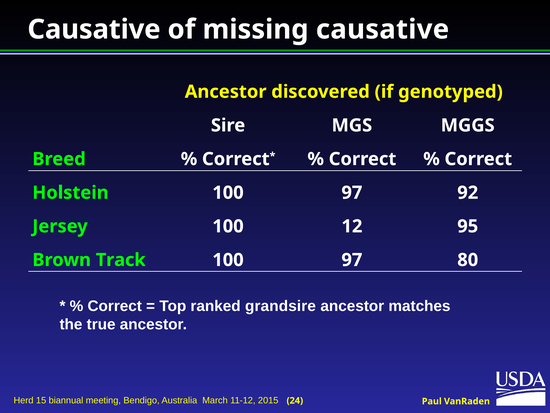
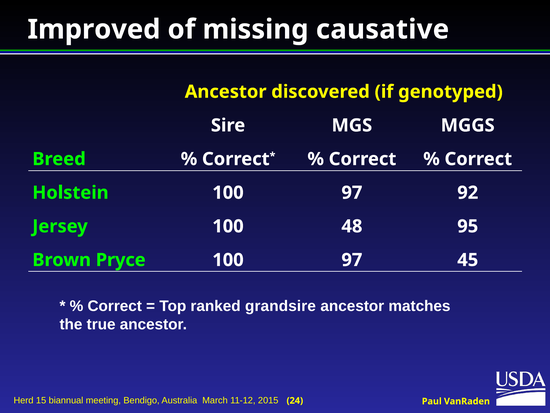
Causative at (94, 29): Causative -> Improved
12: 12 -> 48
Track: Track -> Pryce
80: 80 -> 45
